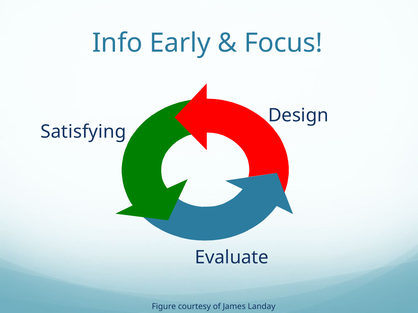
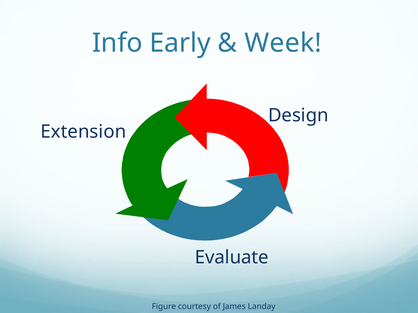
Focus: Focus -> Week
Satisfying: Satisfying -> Extension
